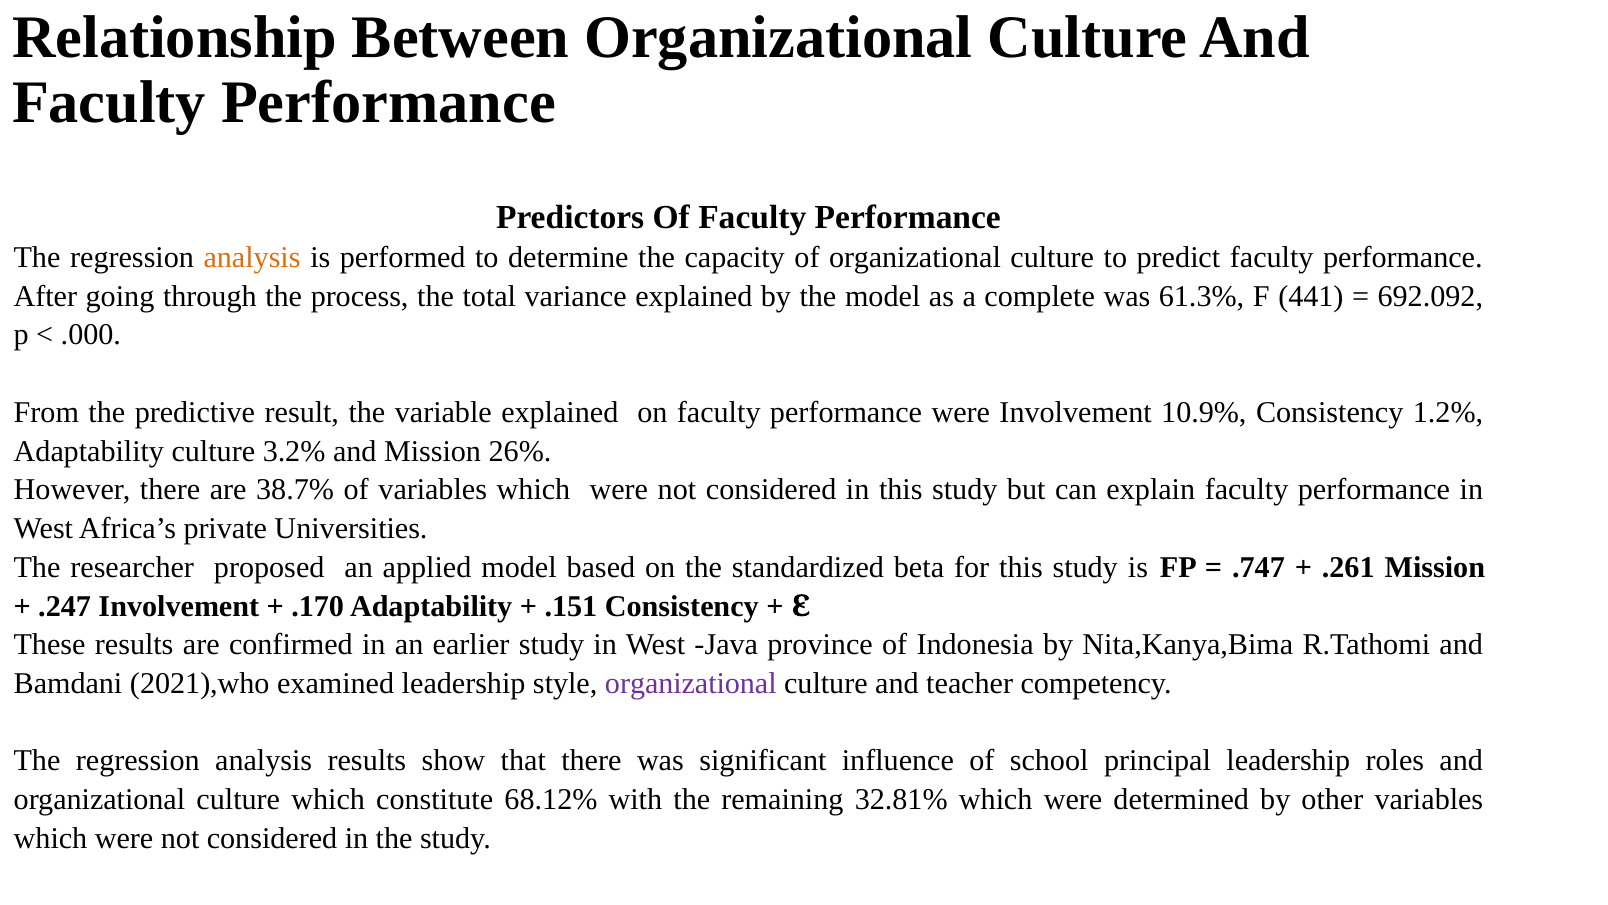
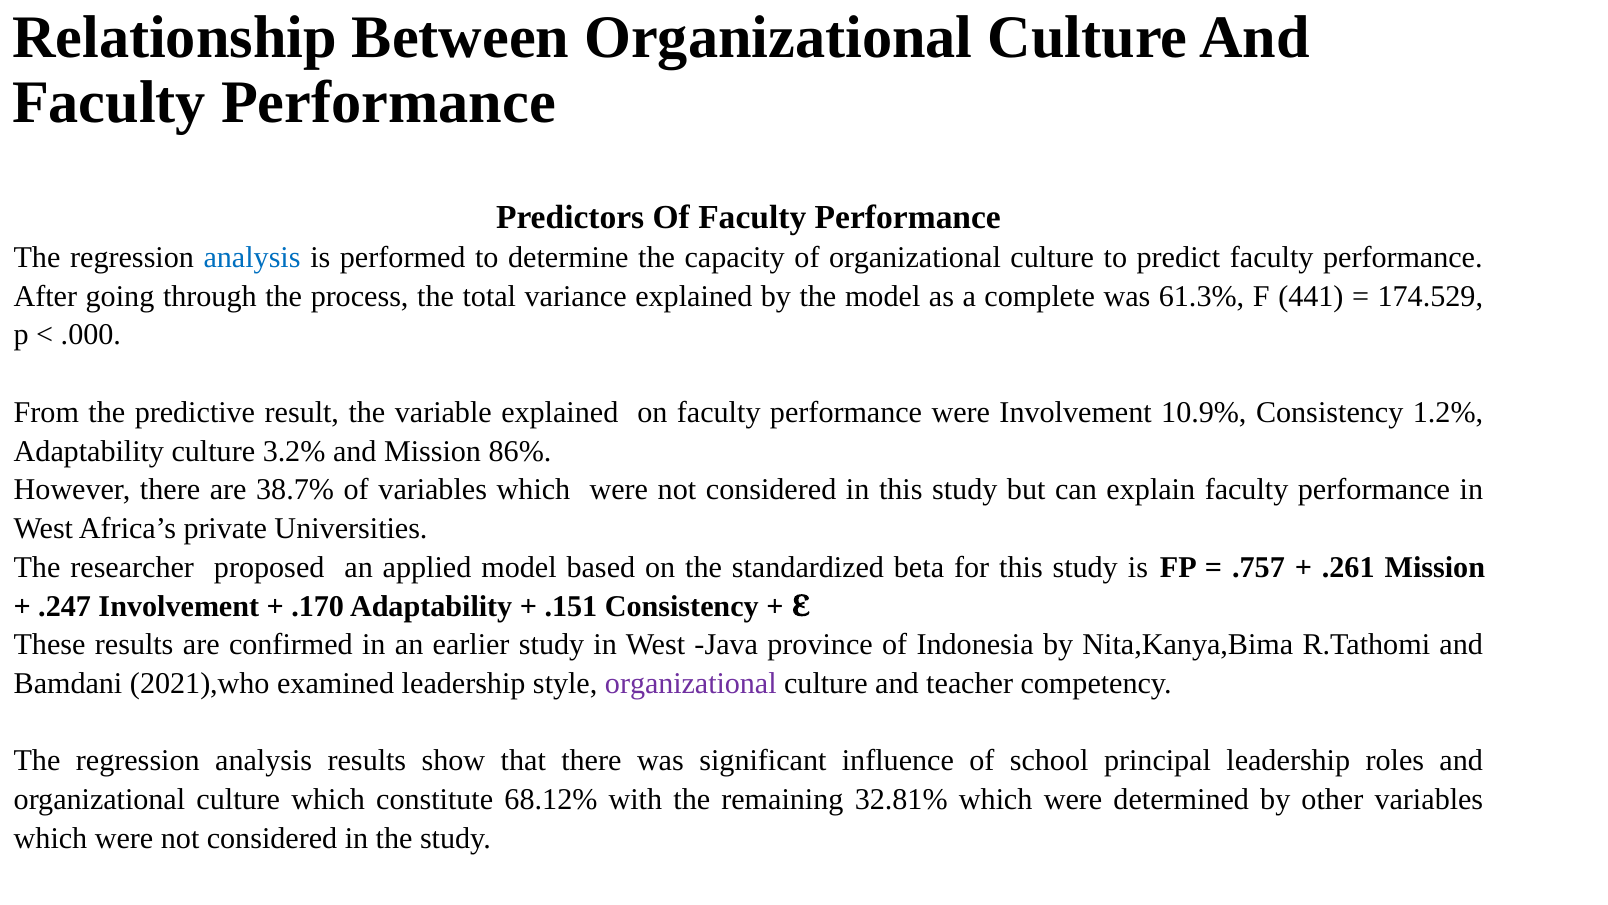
analysis at (252, 257) colour: orange -> blue
692.092: 692.092 -> 174.529
26%: 26% -> 86%
.747: .747 -> .757
